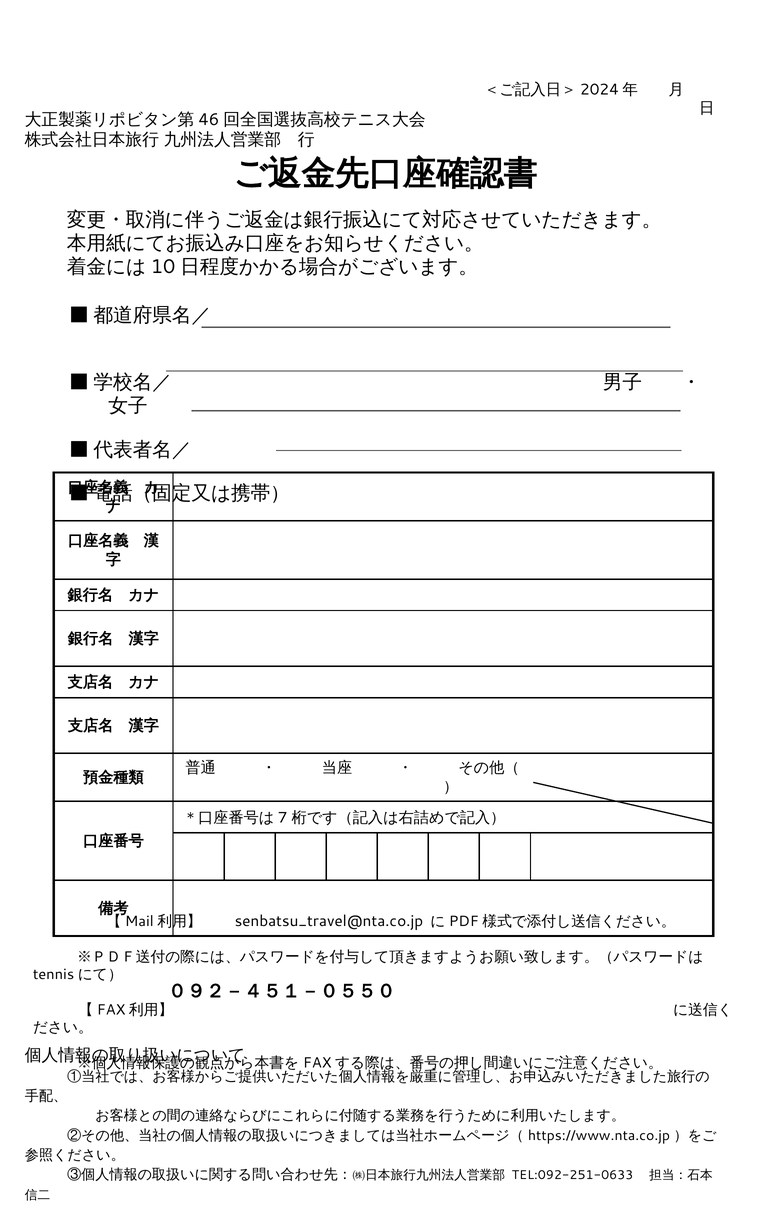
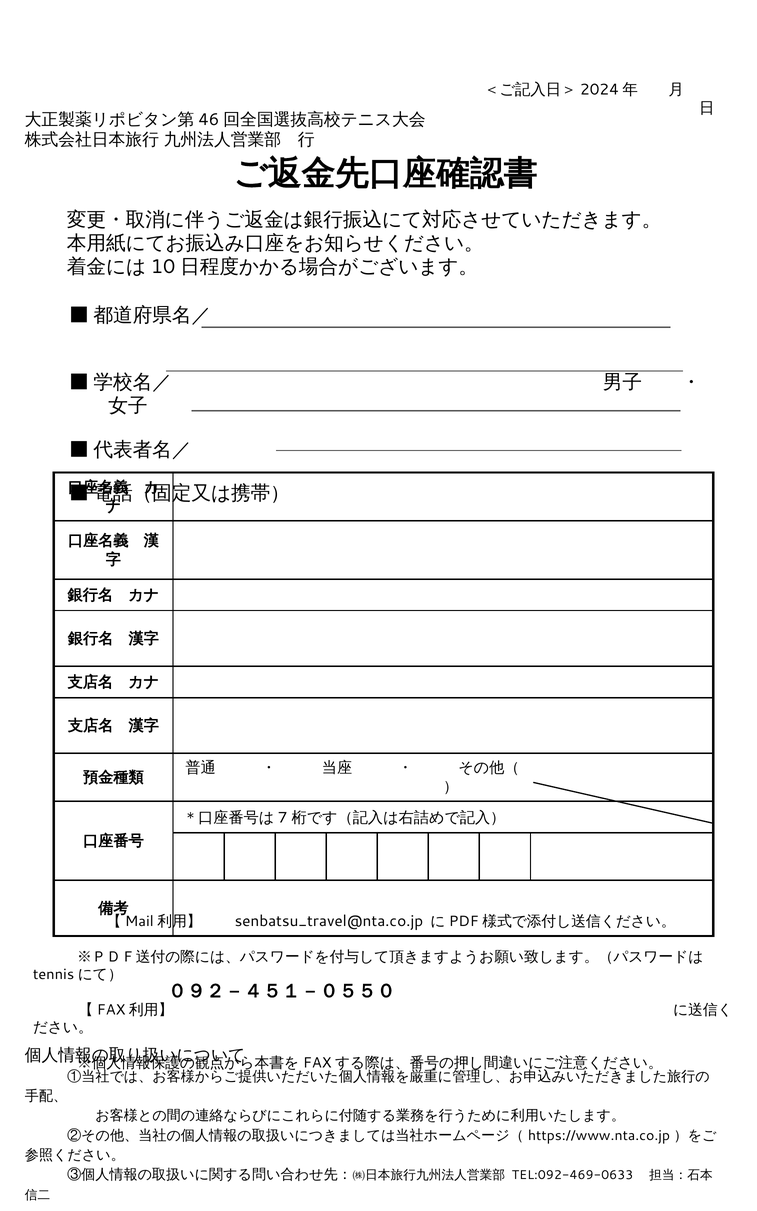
TEL:092-251-0633: TEL:092-251-0633 -> TEL:092-469-0633
